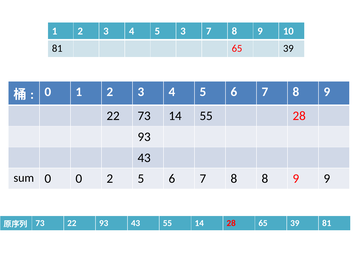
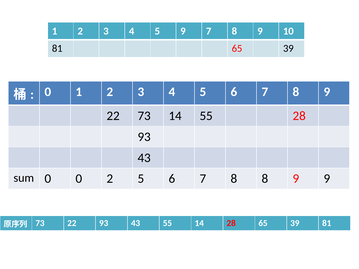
5 3: 3 -> 9
